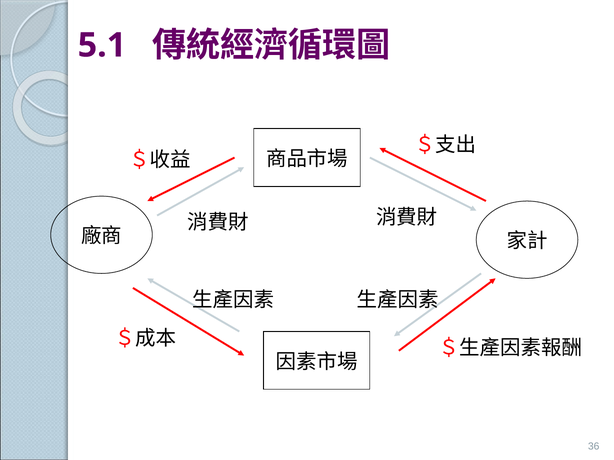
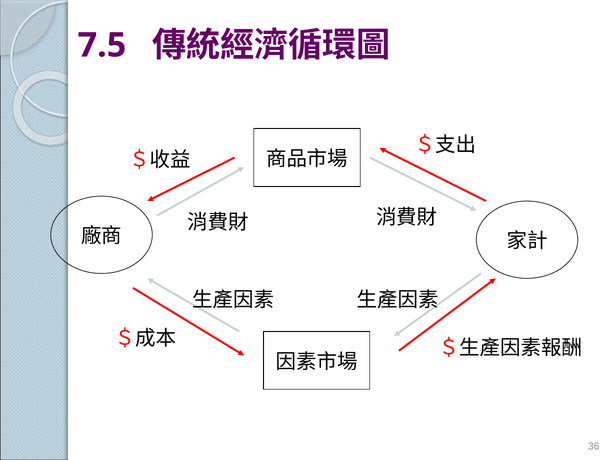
5.1: 5.1 -> 7.5
